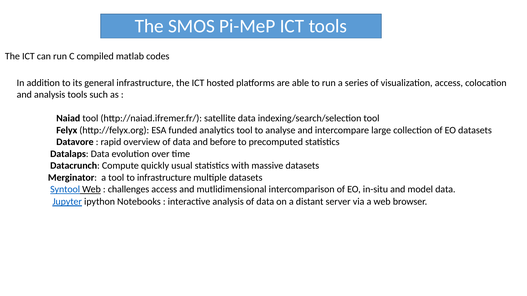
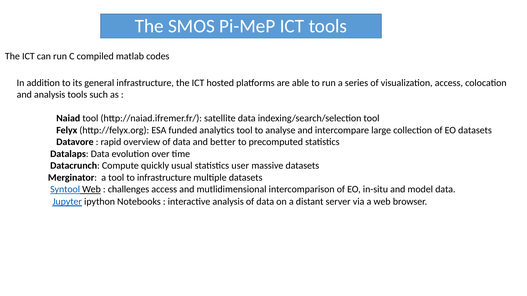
before: before -> better
with: with -> user
